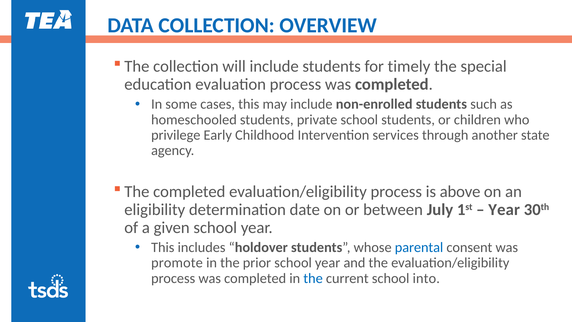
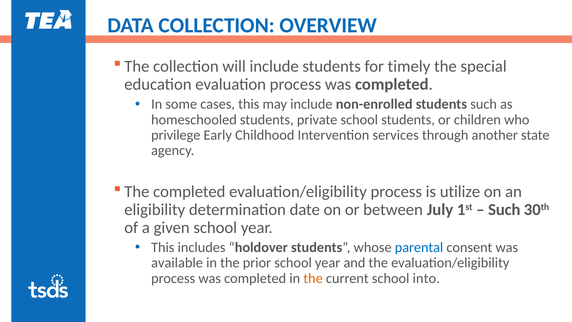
above: above -> utilize
Year at (504, 210): Year -> Such
promote: promote -> available
the at (313, 278) colour: blue -> orange
